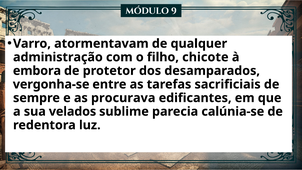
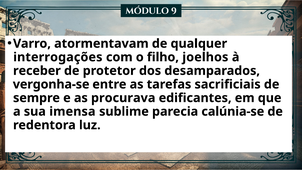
administração: administração -> interrogações
chicote: chicote -> joelhos
embora: embora -> receber
velados: velados -> imensa
